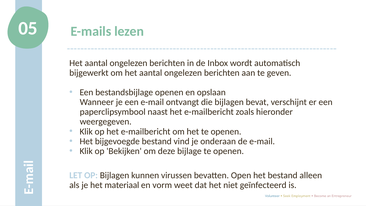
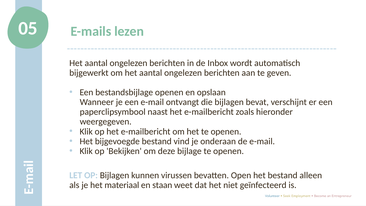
vorm: vorm -> staan
